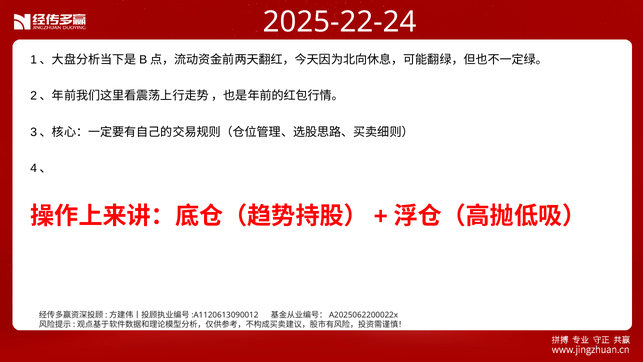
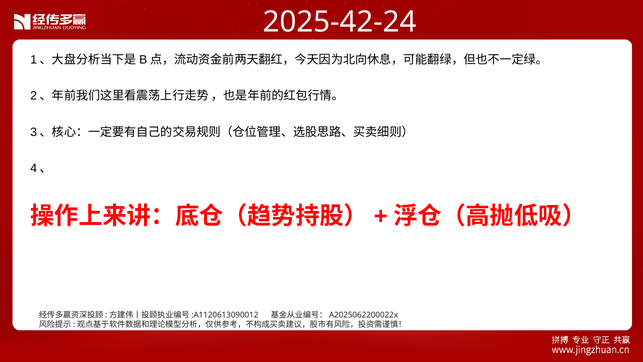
2025-22-24: 2025-22-24 -> 2025-42-24
